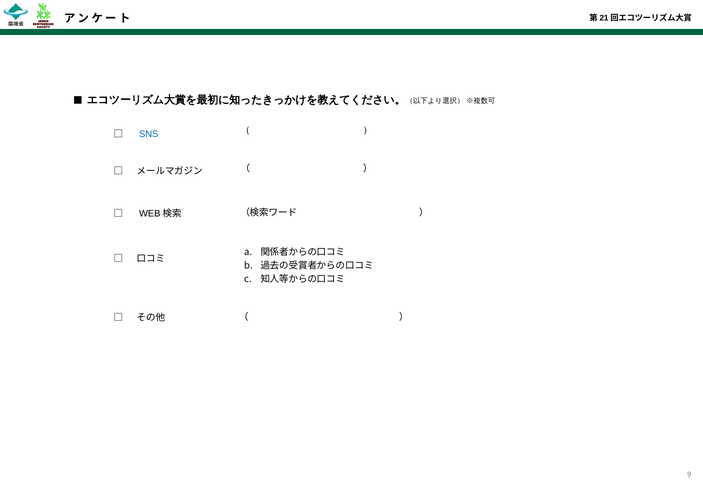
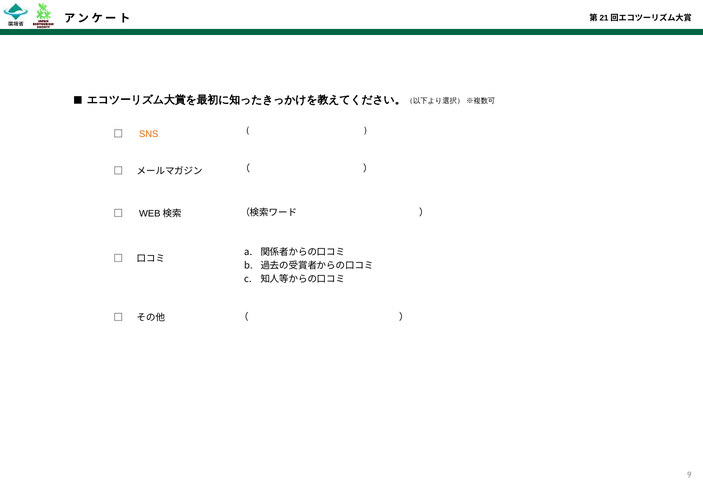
SNS colour: blue -> orange
